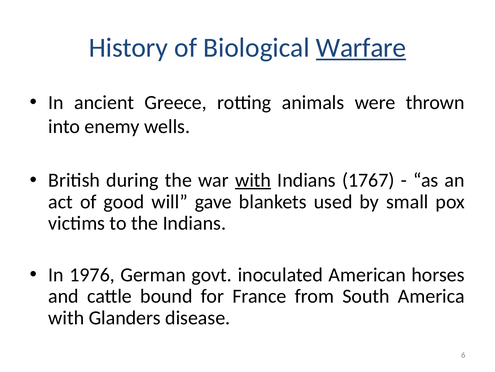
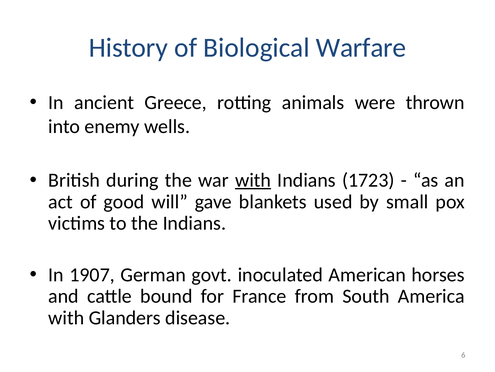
Warfare underline: present -> none
1767: 1767 -> 1723
1976: 1976 -> 1907
